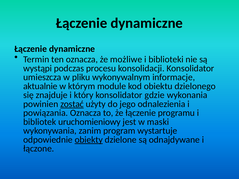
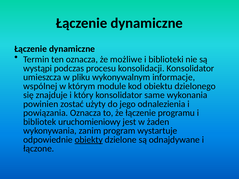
aktualnie: aktualnie -> wspólnej
gdzie: gdzie -> same
zostać underline: present -> none
maski: maski -> żaden
